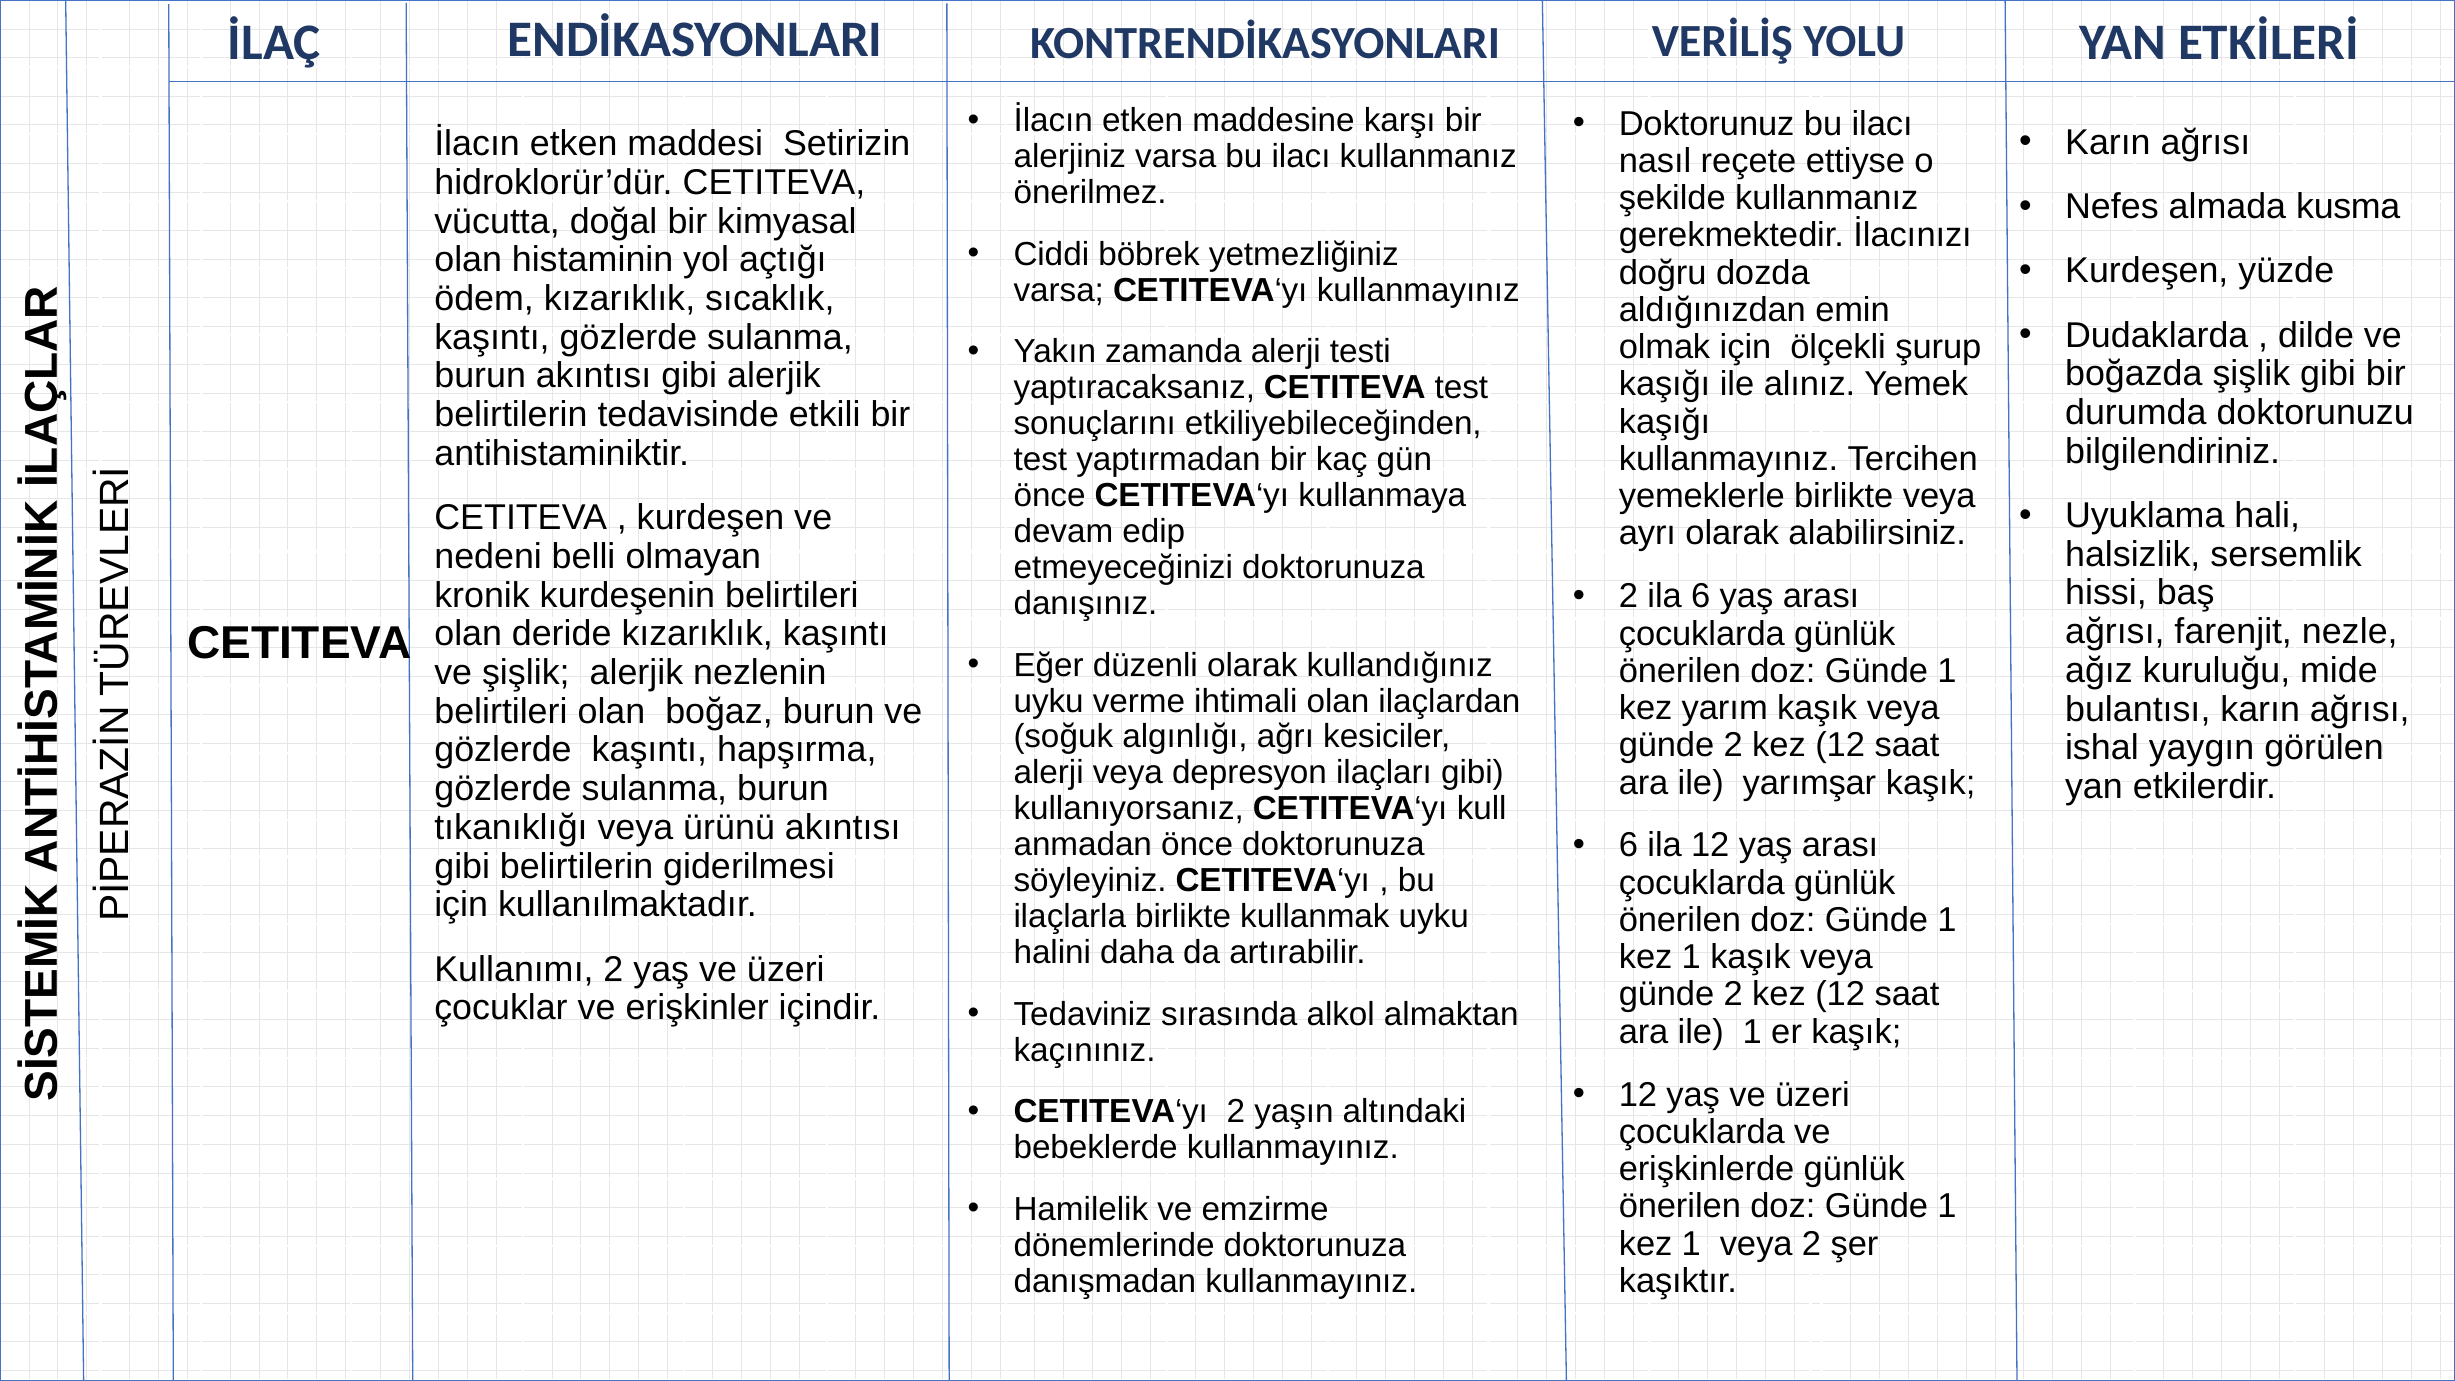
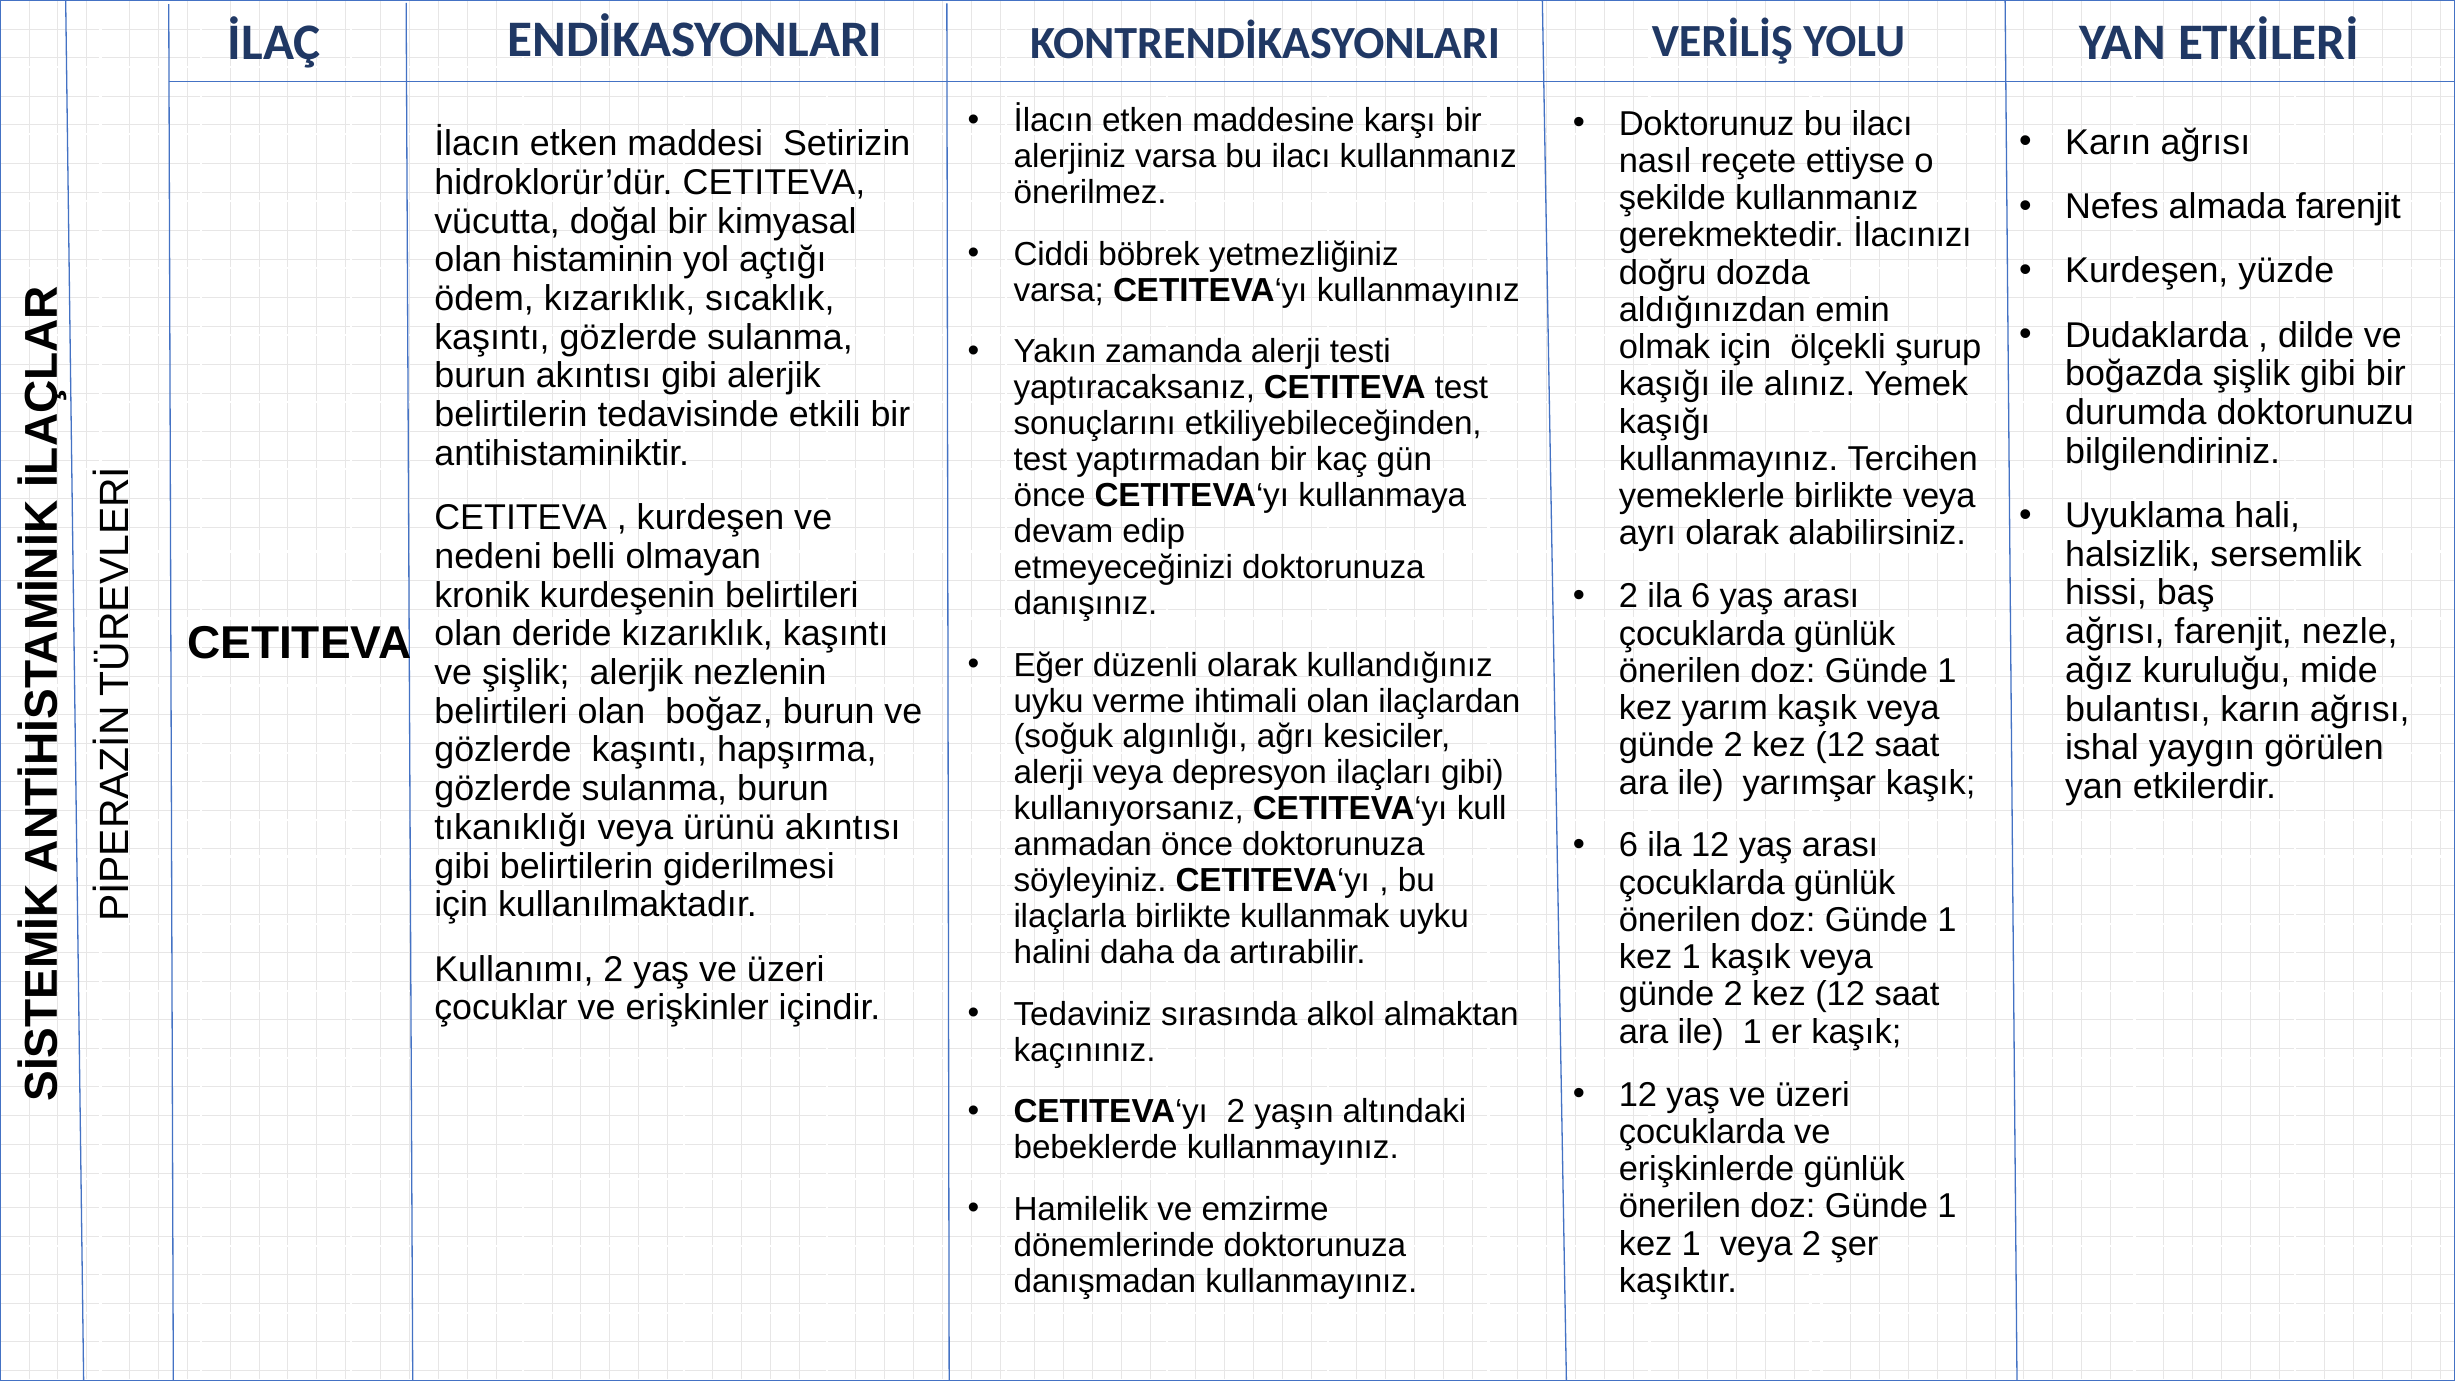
almada kusma: kusma -> farenjit
